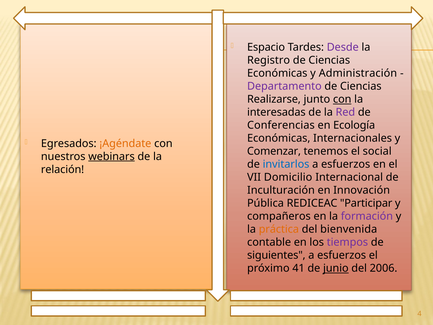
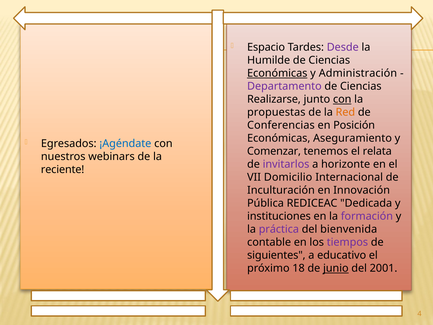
Registro: Registro -> Humilde
Económicas at (277, 73) underline: none -> present
interesadas: interesadas -> propuestas
Red colour: purple -> orange
Ecología: Ecología -> Posición
Internacionales: Internacionales -> Aseguramiento
¡Agéndate colour: orange -> blue
social: social -> relata
webinars underline: present -> none
invitarlos colour: blue -> purple
esfuerzos at (346, 164): esfuerzos -> horizonte
relación: relación -> reciente
Participar: Participar -> Dedicada
compañeros: compañeros -> instituciones
práctica colour: orange -> purple
esfuerzos at (342, 255): esfuerzos -> educativo
41: 41 -> 18
2006: 2006 -> 2001
